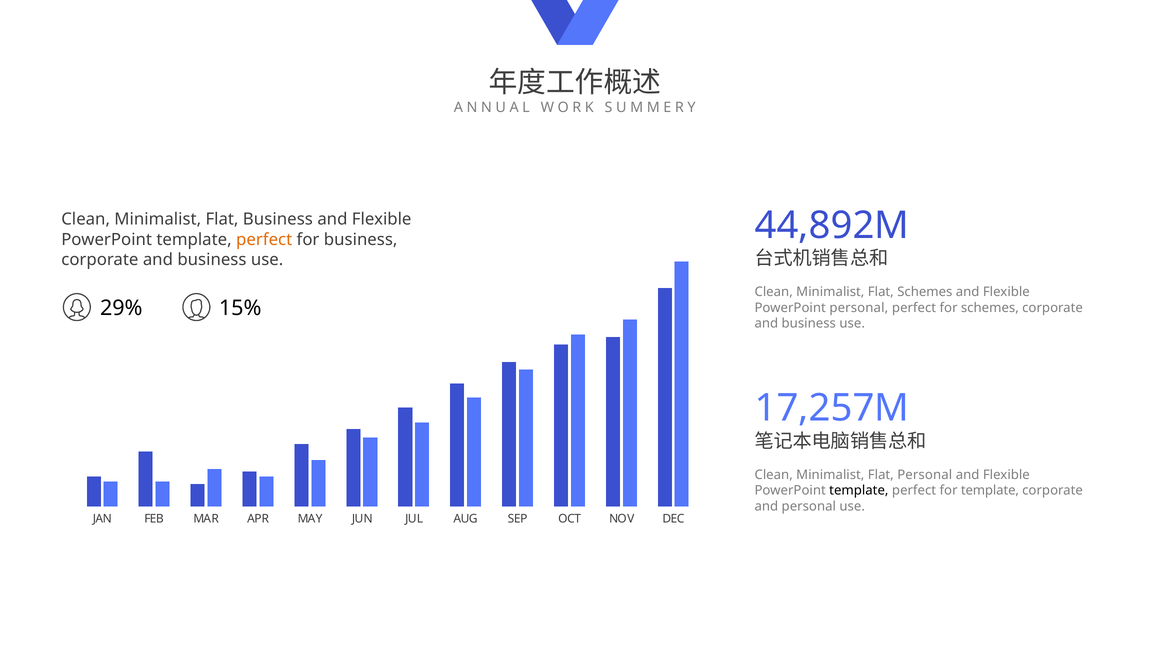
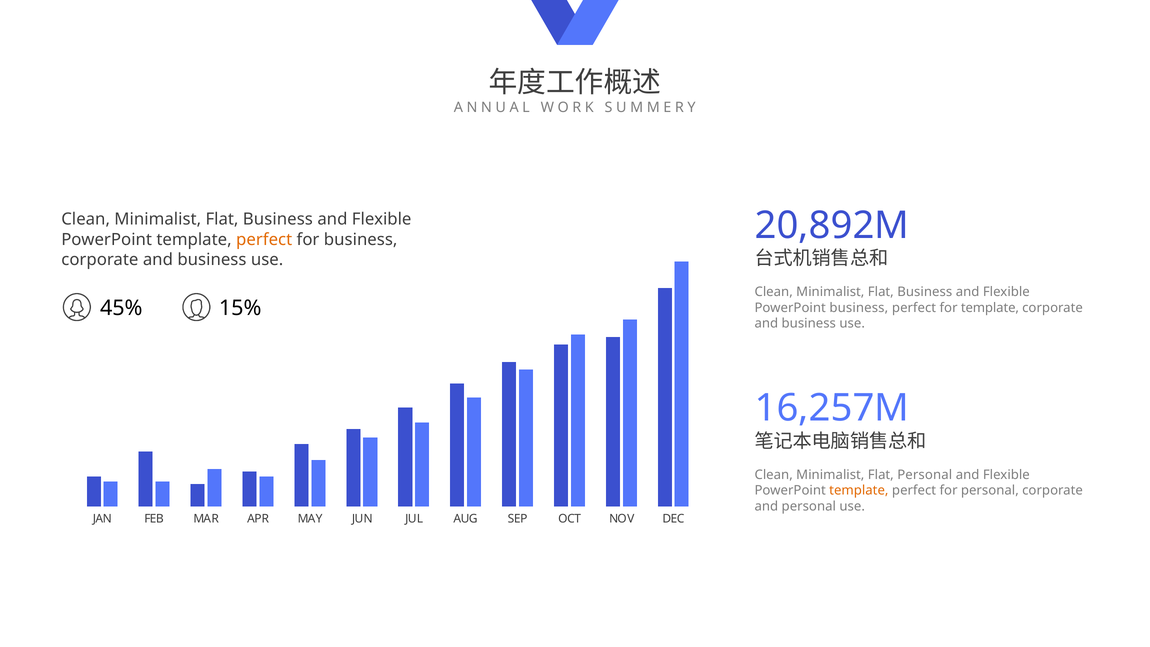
44,892M: 44,892M -> 20,892M
Schemes at (925, 292): Schemes -> Business
29%: 29% -> 45%
PowerPoint personal: personal -> business
for schemes: schemes -> template
17,257M: 17,257M -> 16,257M
template at (859, 490) colour: black -> orange
for template: template -> personal
